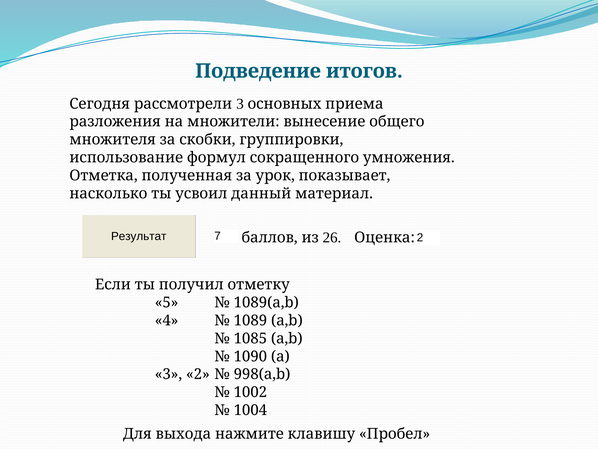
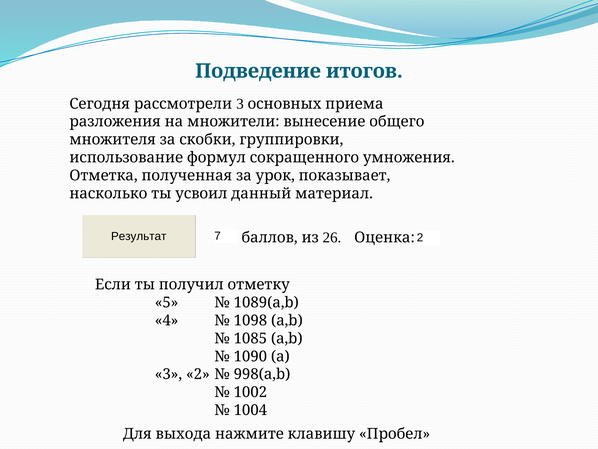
1089: 1089 -> 1098
